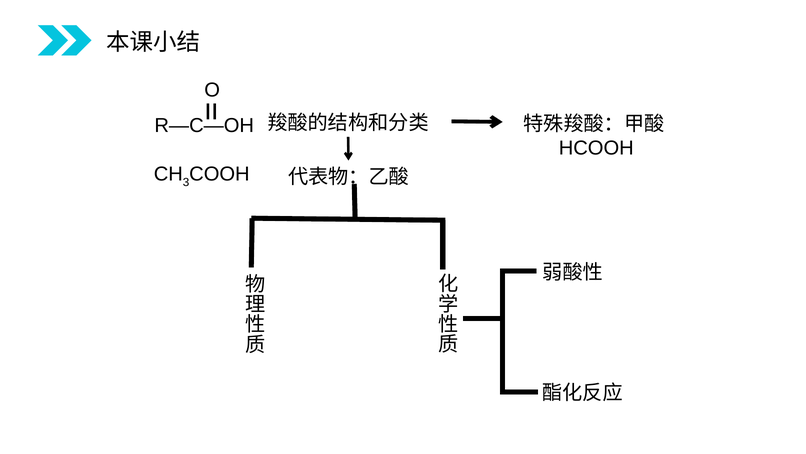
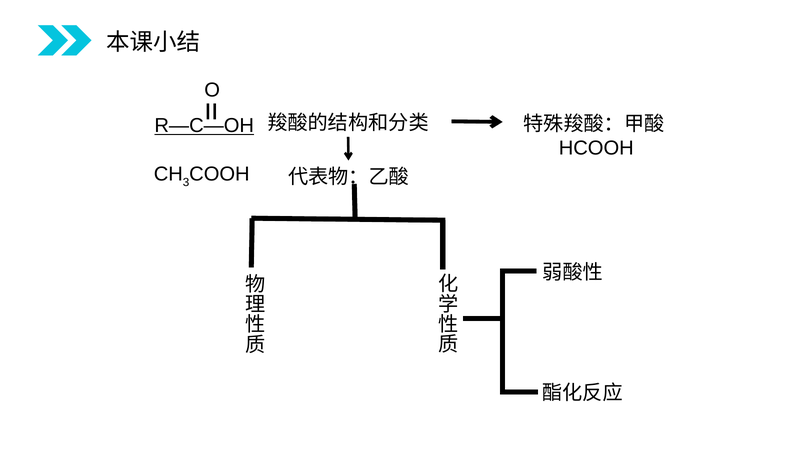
R—C—OH underline: none -> present
